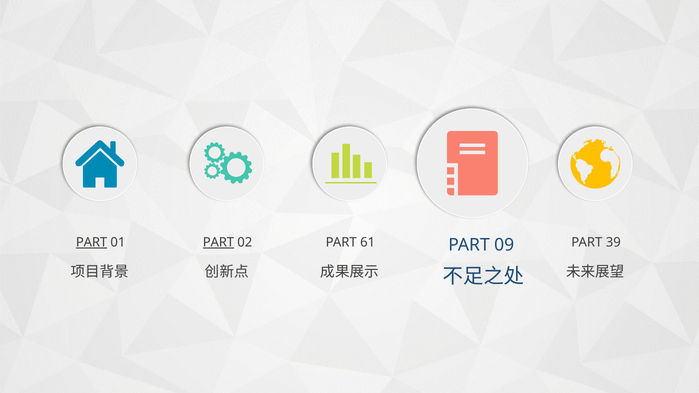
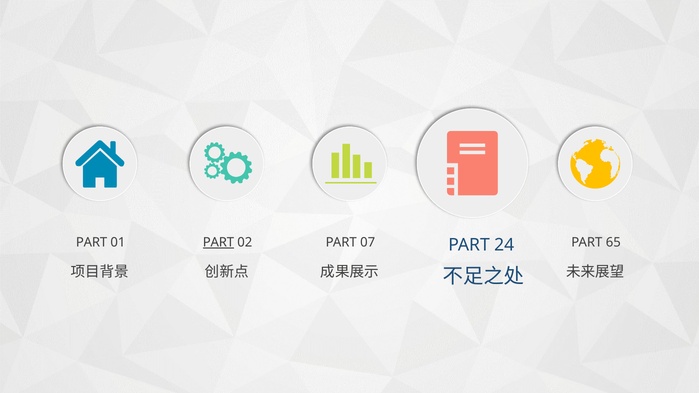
PART at (92, 242) underline: present -> none
61: 61 -> 07
09: 09 -> 24
39: 39 -> 65
